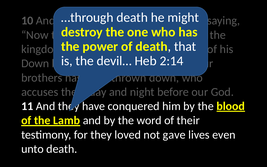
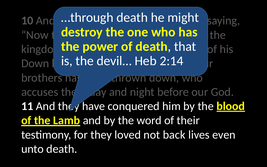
gave: gave -> back
